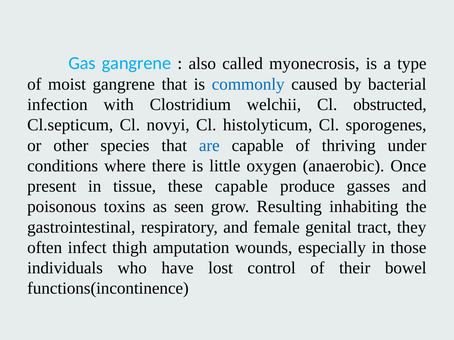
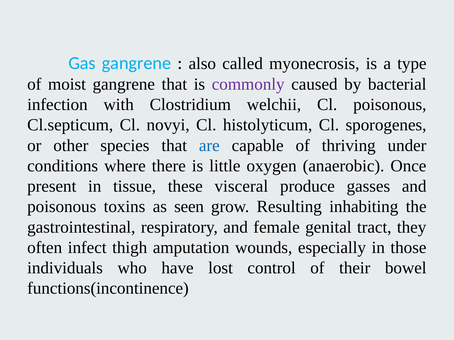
commonly colour: blue -> purple
Cl obstructed: obstructed -> poisonous
these capable: capable -> visceral
